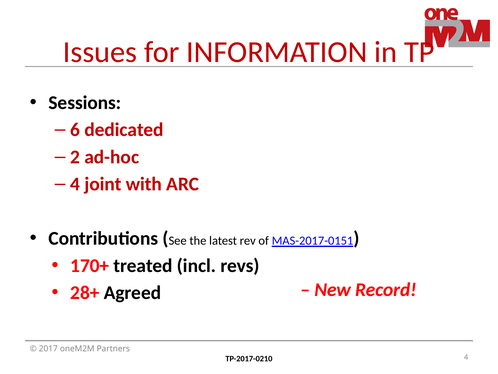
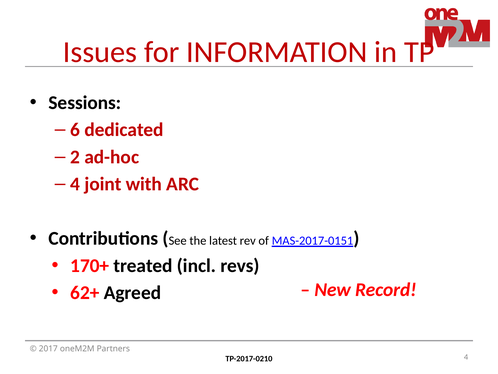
28+: 28+ -> 62+
